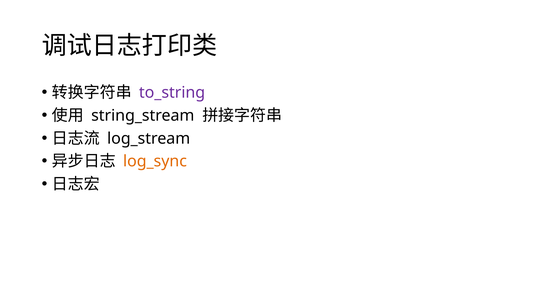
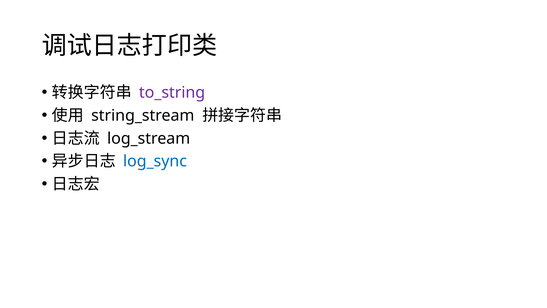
log_sync colour: orange -> blue
